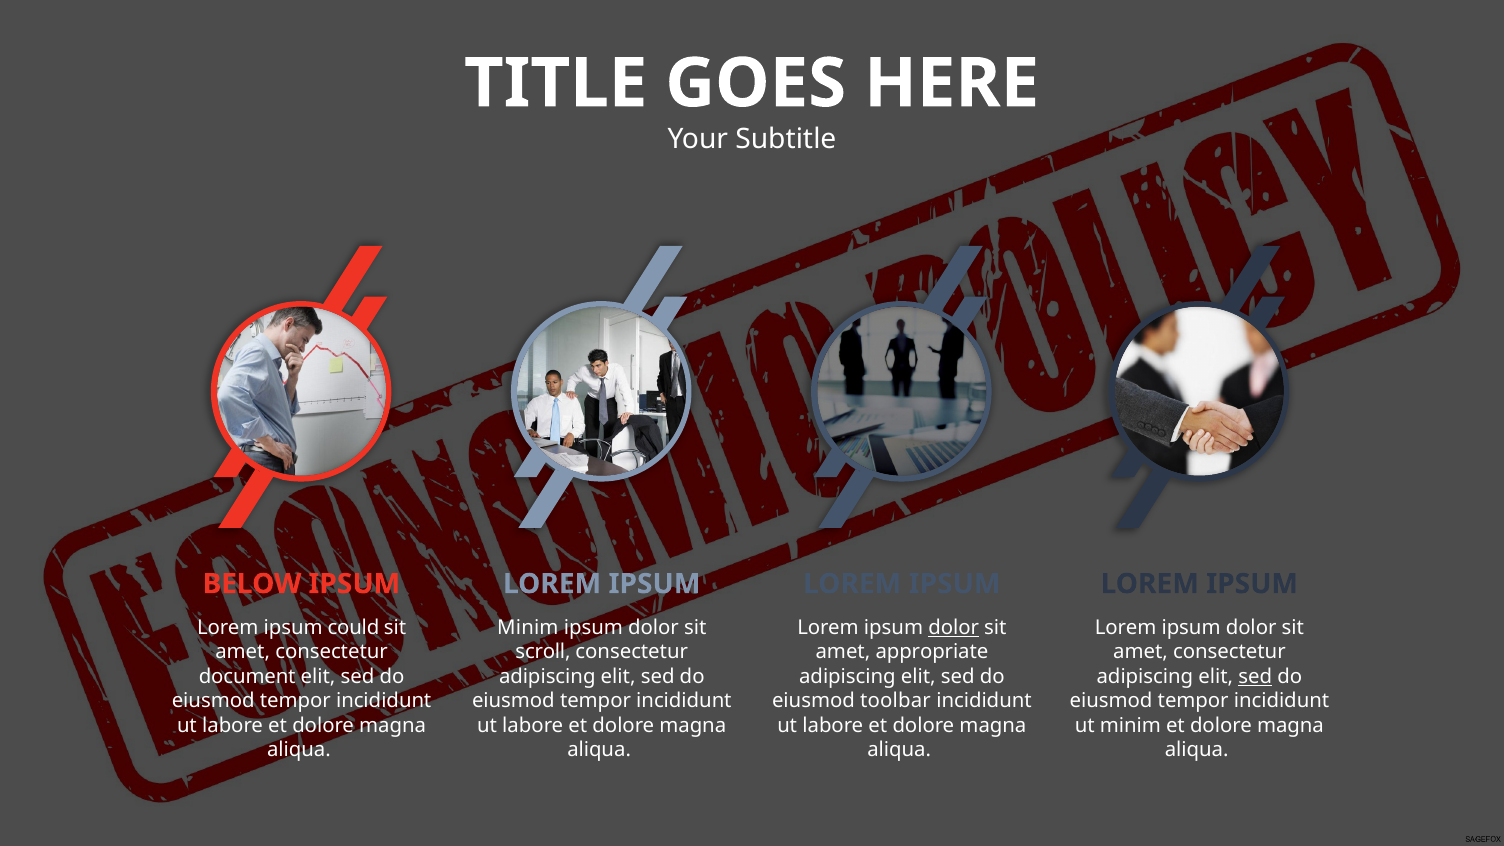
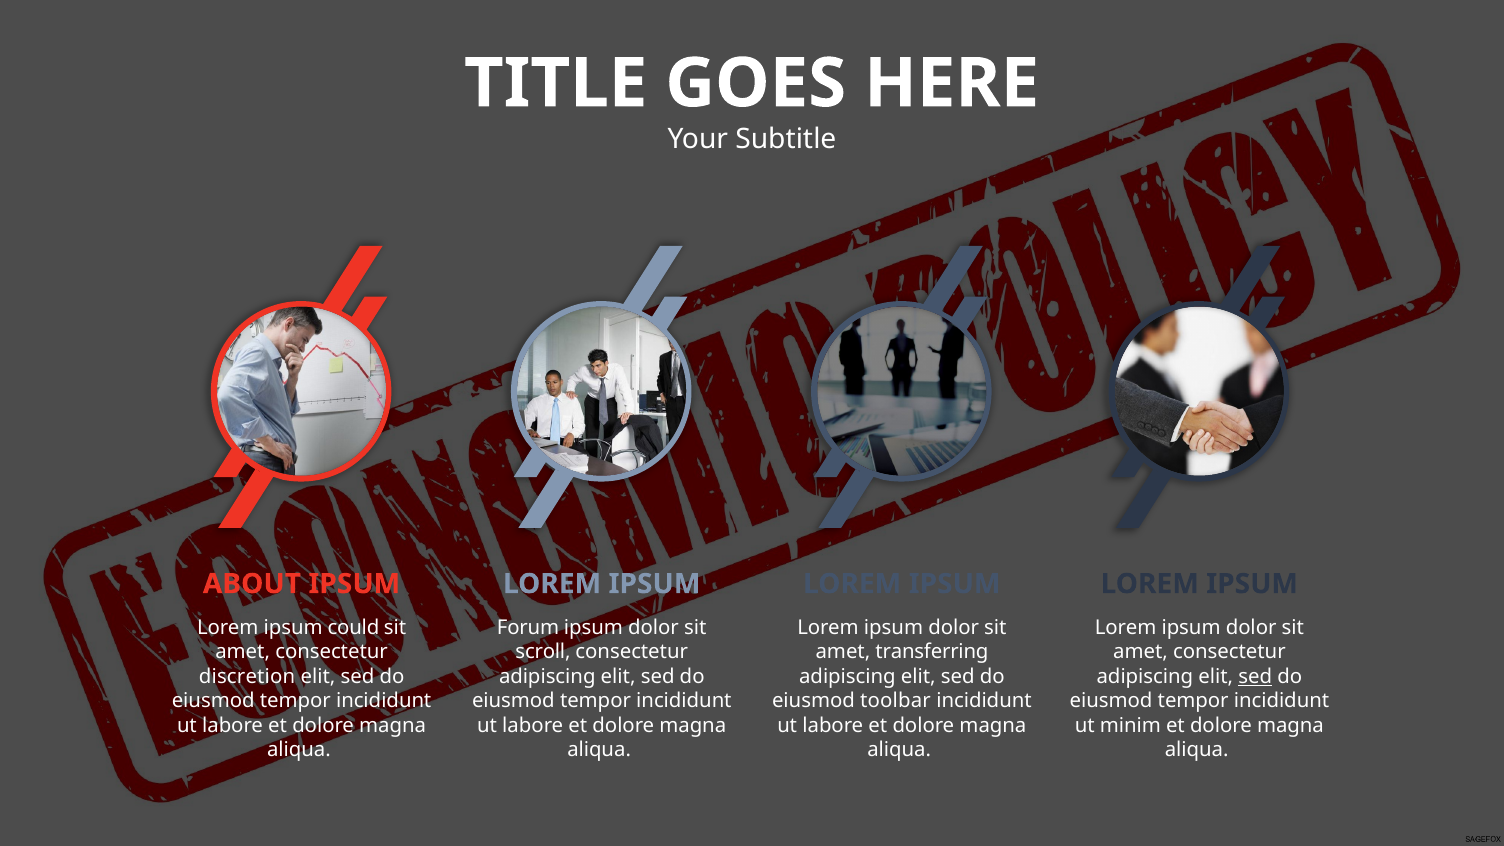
BELOW: BELOW -> ABOUT
Minim at (528, 627): Minim -> Forum
dolor at (954, 627) underline: present -> none
appropriate: appropriate -> transferring
document: document -> discretion
